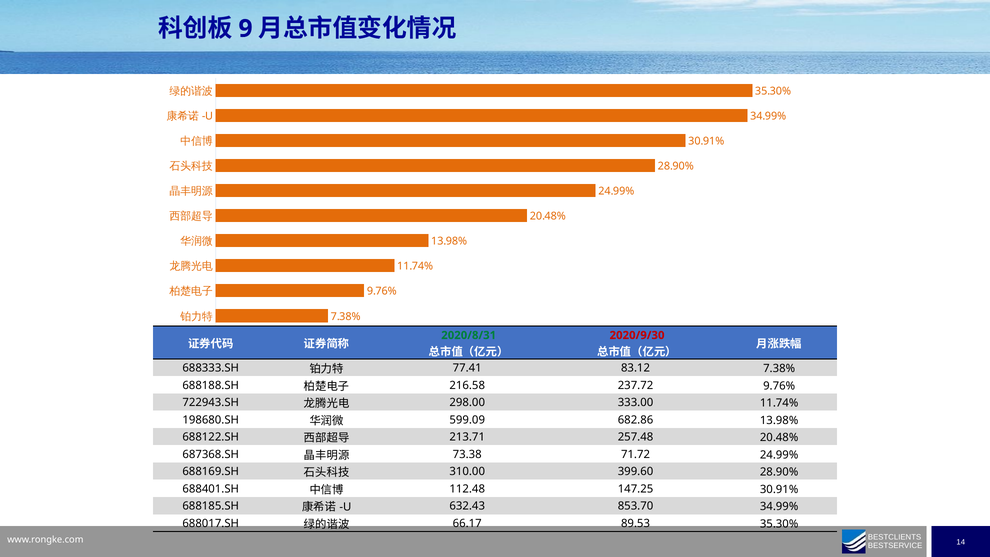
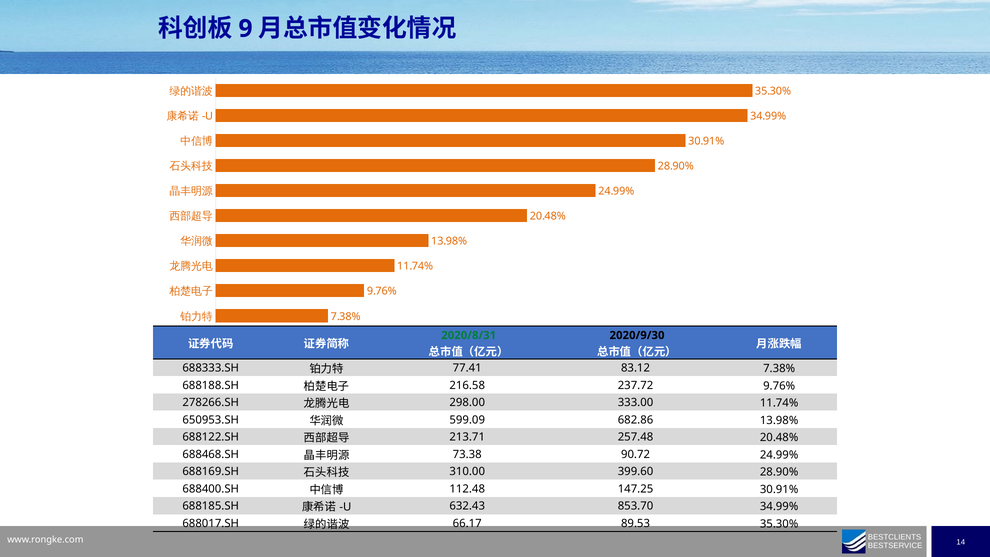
2020/9/30 colour: red -> black
722943.SH: 722943.SH -> 278266.SH
198680.SH: 198680.SH -> 650953.SH
687368.SH: 687368.SH -> 688468.SH
71.72: 71.72 -> 90.72
688401.SH: 688401.SH -> 688400.SH
